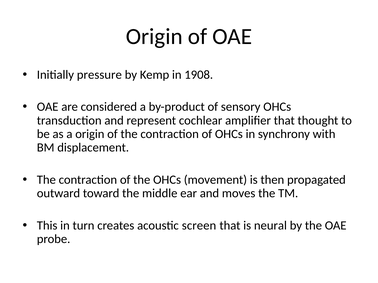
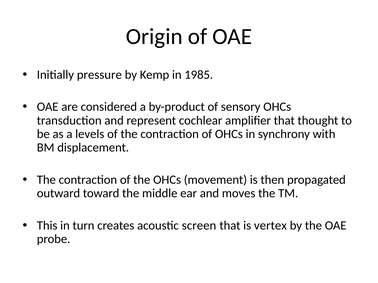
1908: 1908 -> 1985
a origin: origin -> levels
neural: neural -> vertex
